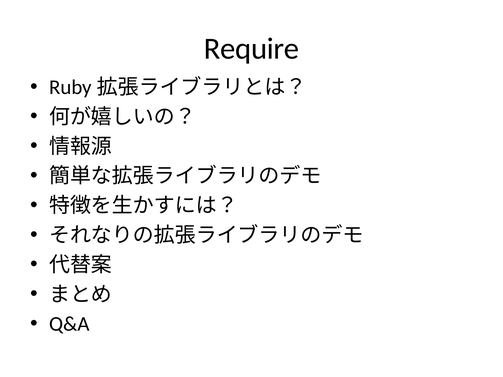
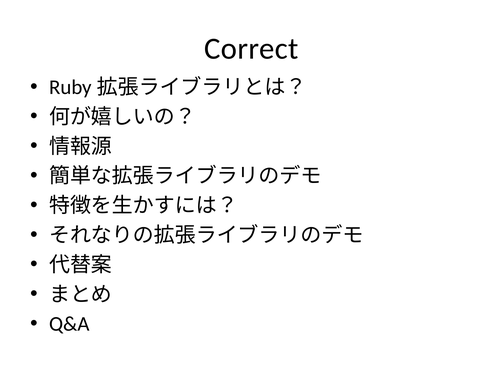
Require: Require -> Correct
